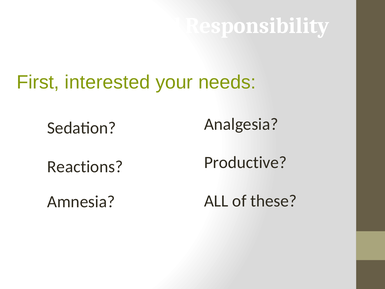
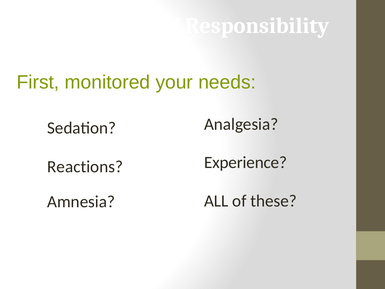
interested: interested -> monitored
Productive: Productive -> Experience
